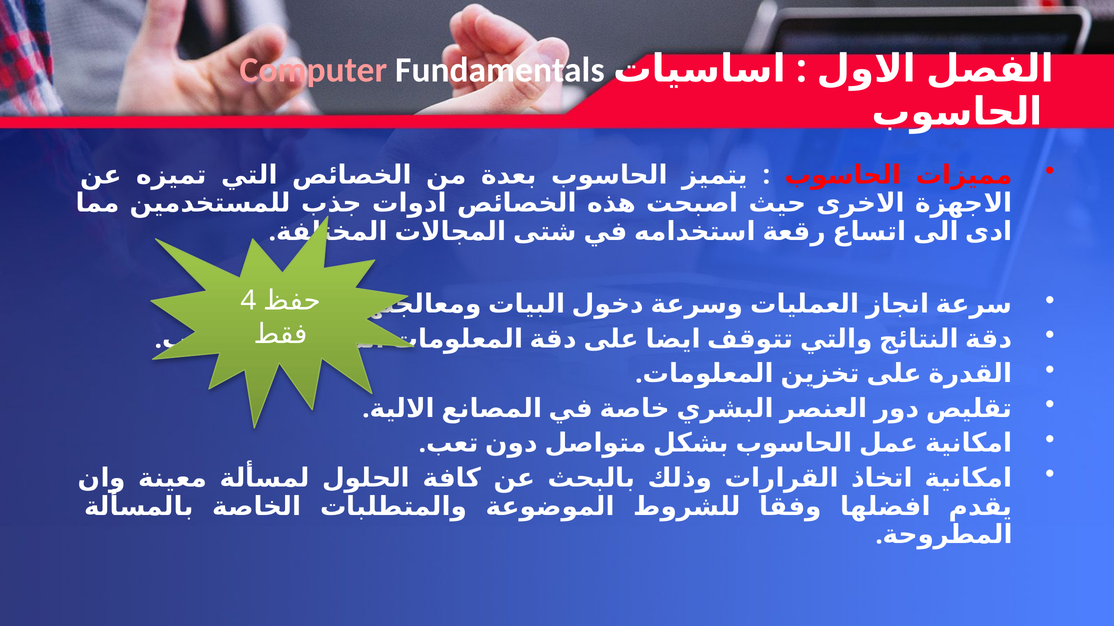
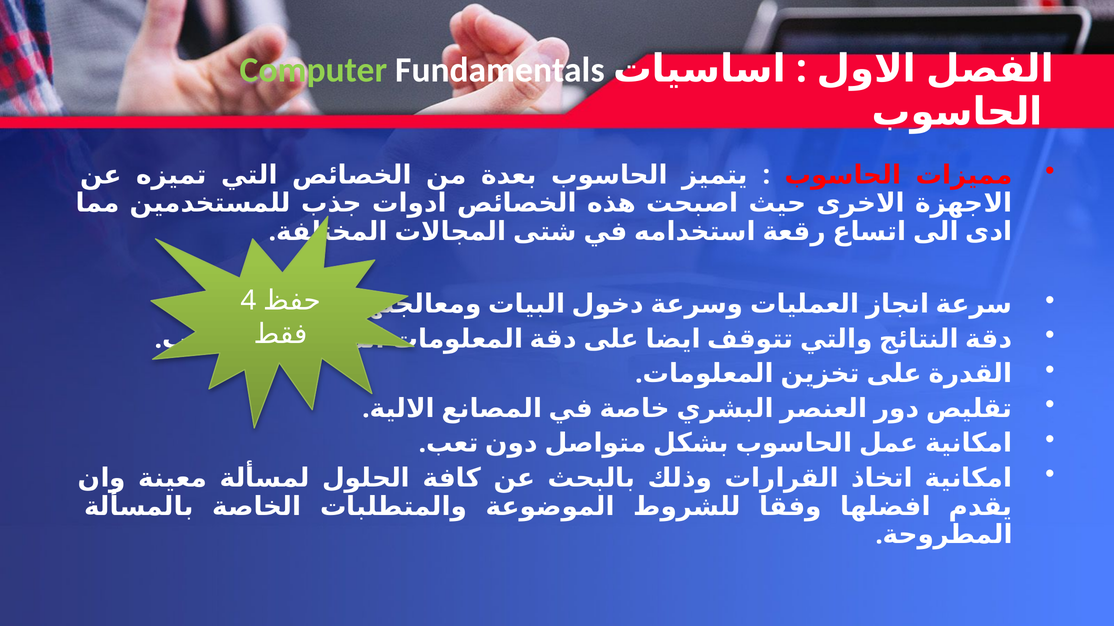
Computer colour: pink -> light green
